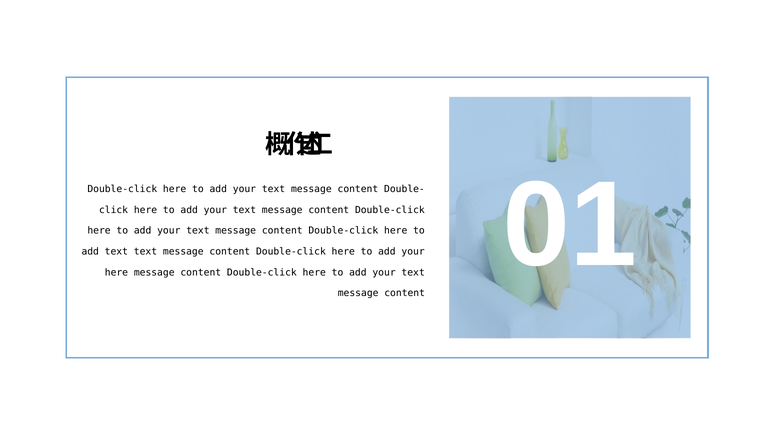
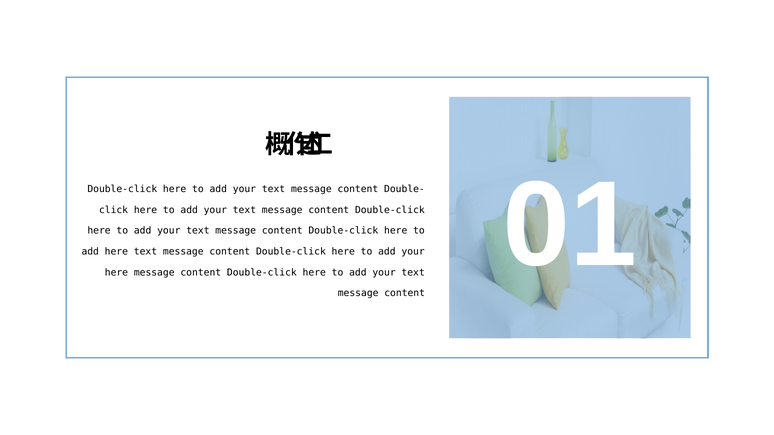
add text: text -> here
